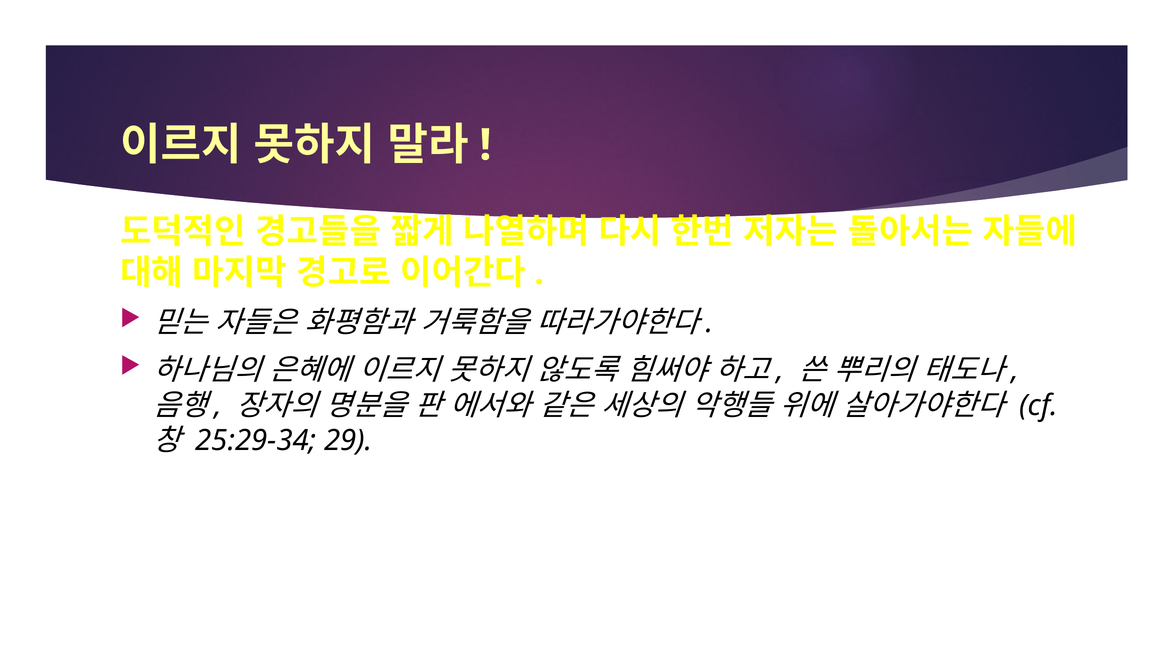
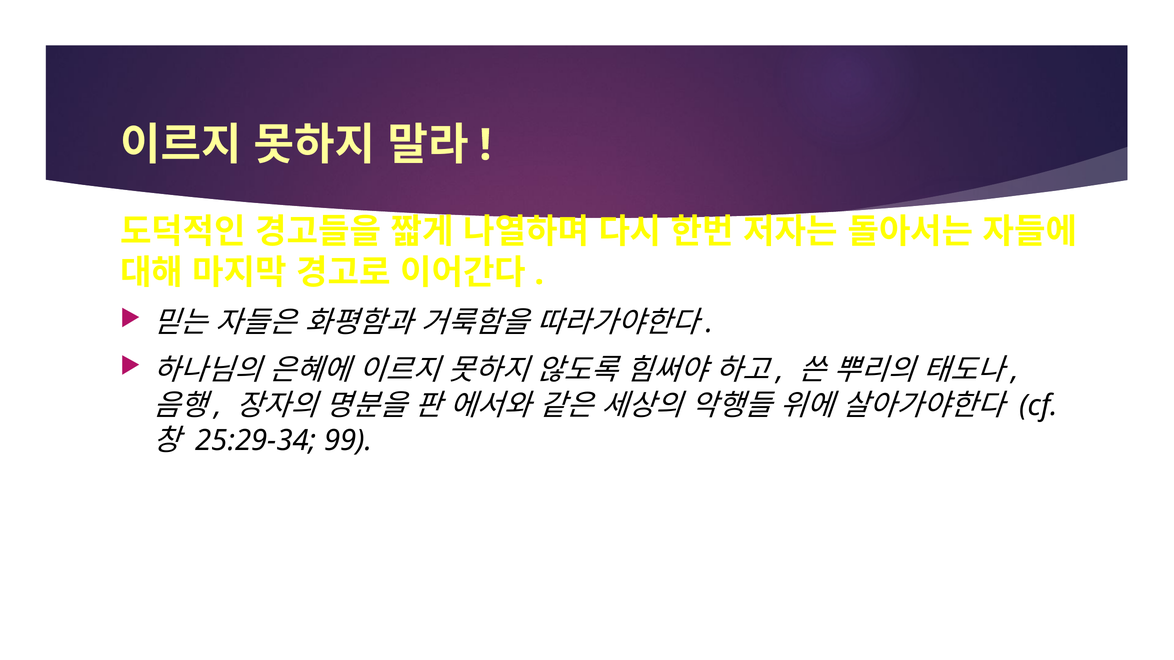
29: 29 -> 99
